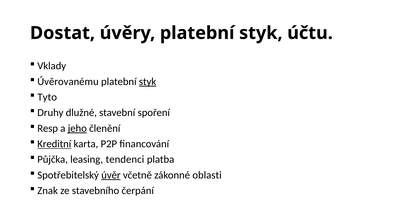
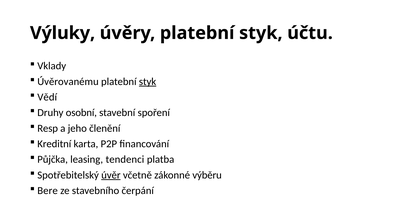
Dostat: Dostat -> Výluky
Tyto: Tyto -> Vědí
dlužné: dlužné -> osobní
jeho underline: present -> none
Kreditní underline: present -> none
oblasti: oblasti -> výběru
Znak: Znak -> Bere
